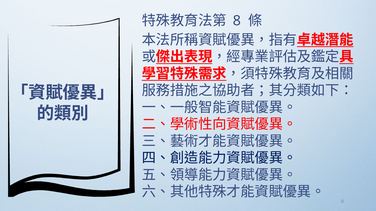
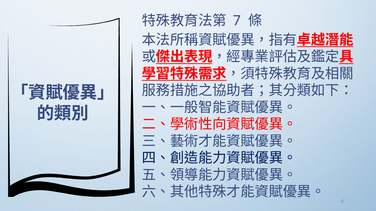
8: 8 -> 7
